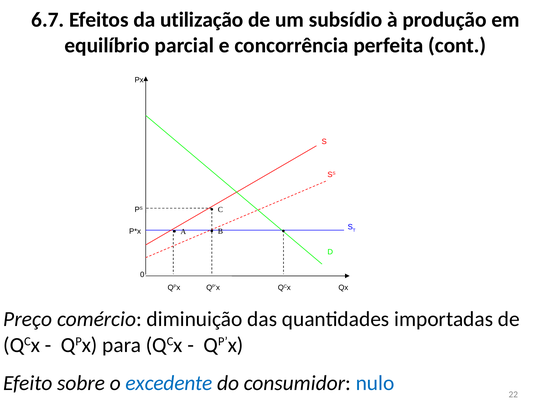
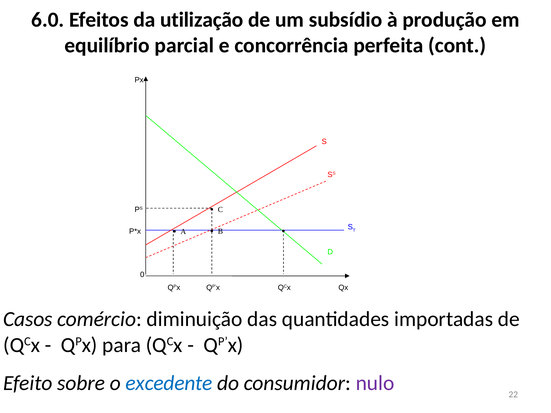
6.7: 6.7 -> 6.0
Preço: Preço -> Casos
nulo colour: blue -> purple
